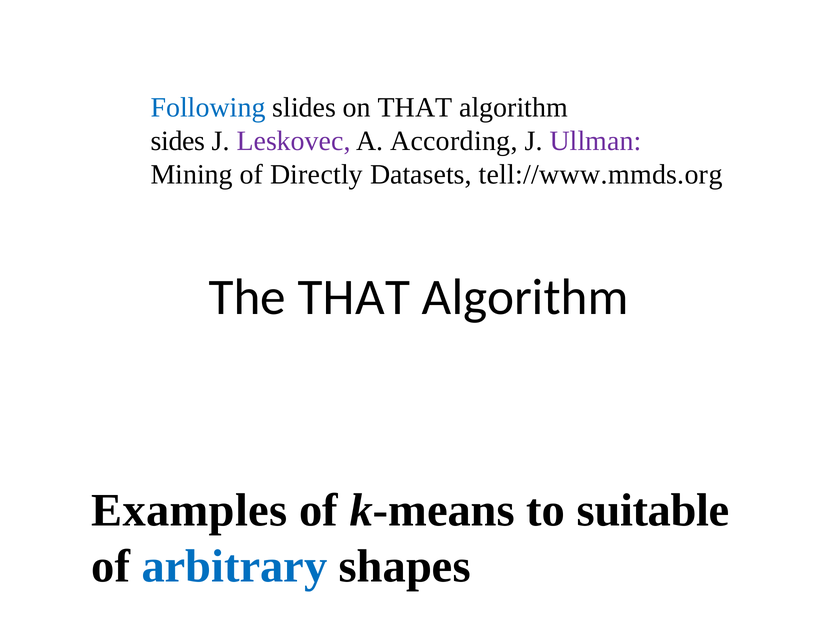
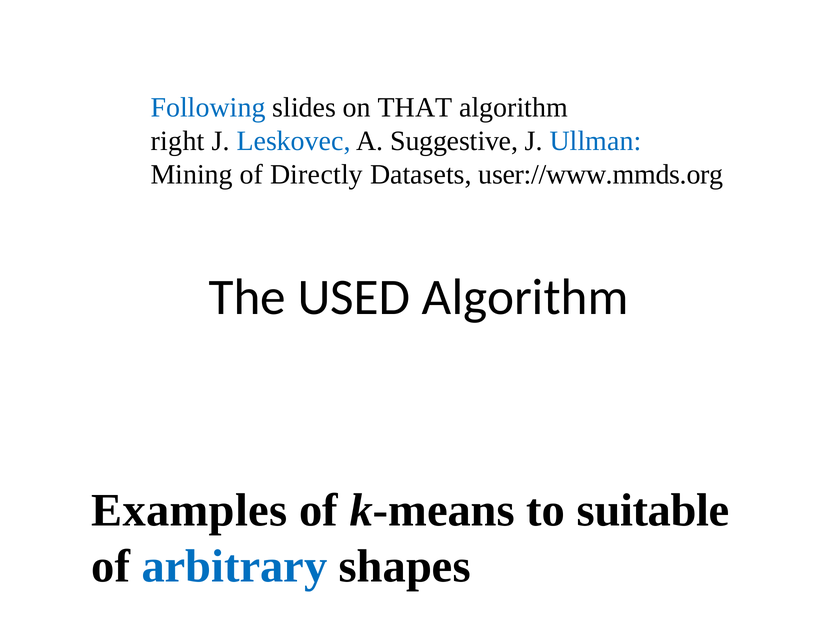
sides: sides -> right
Leskovec colour: purple -> blue
According: According -> Suggestive
Ullman colour: purple -> blue
tell://www.mmds.org: tell://www.mmds.org -> user://www.mmds.org
The THAT: THAT -> USED
